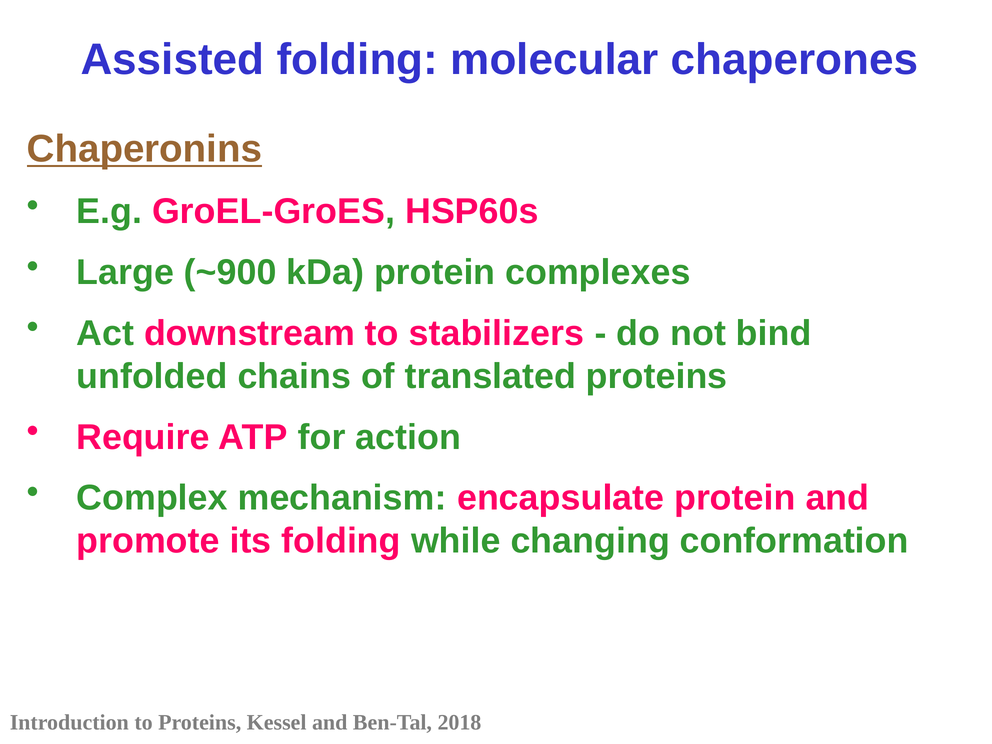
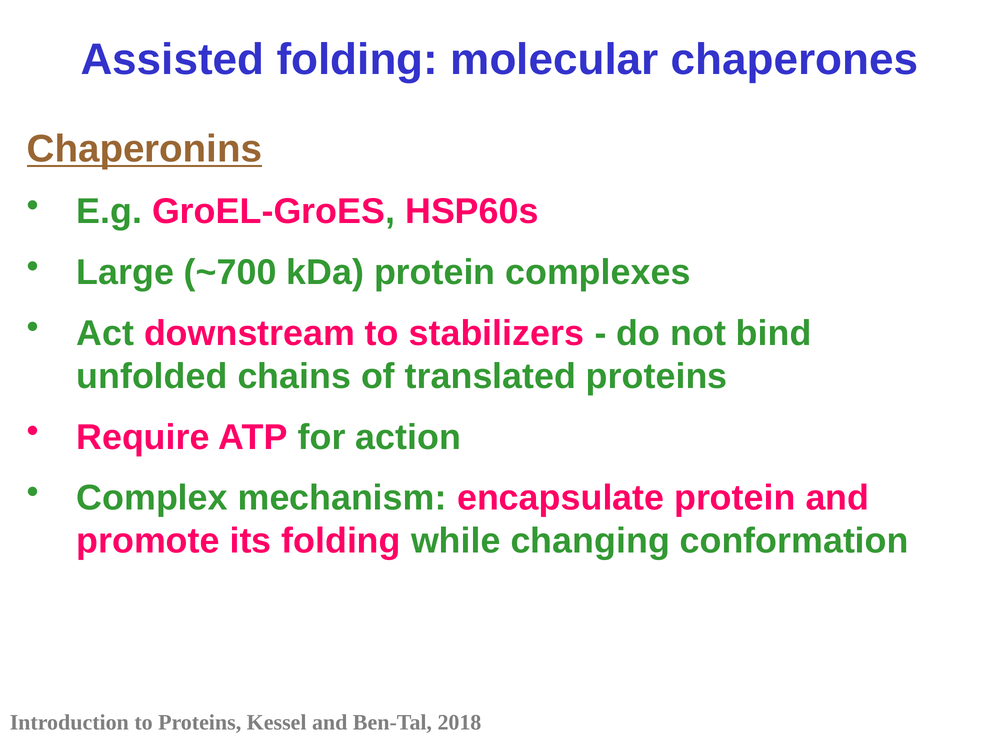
~900: ~900 -> ~700
